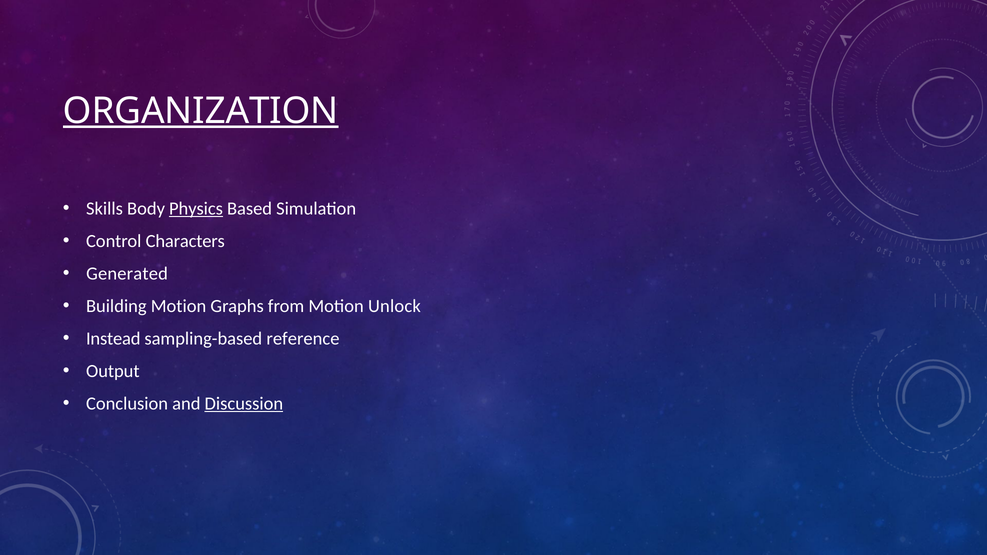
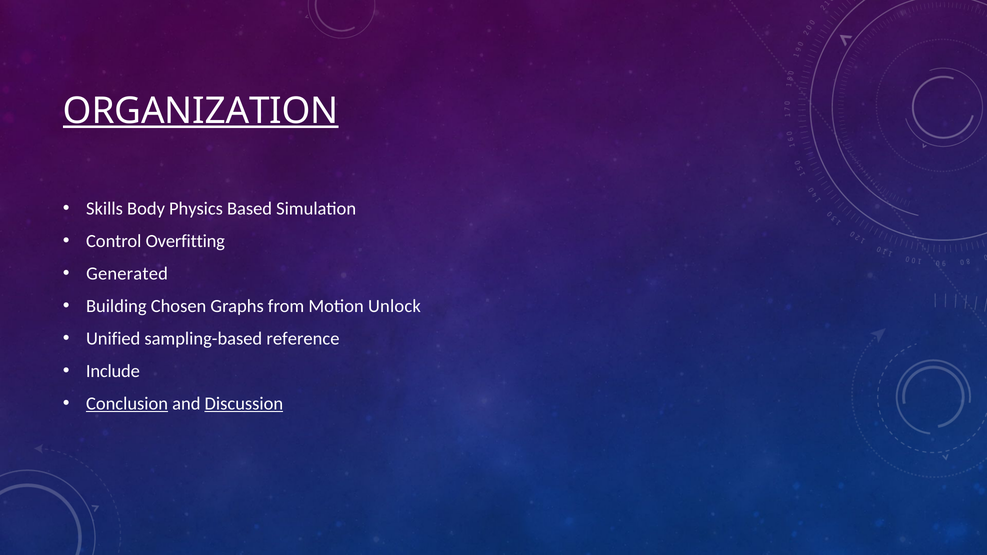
Physics underline: present -> none
Characters: Characters -> Overfitting
Building Motion: Motion -> Chosen
Instead: Instead -> Unified
Output: Output -> Include
Conclusion underline: none -> present
